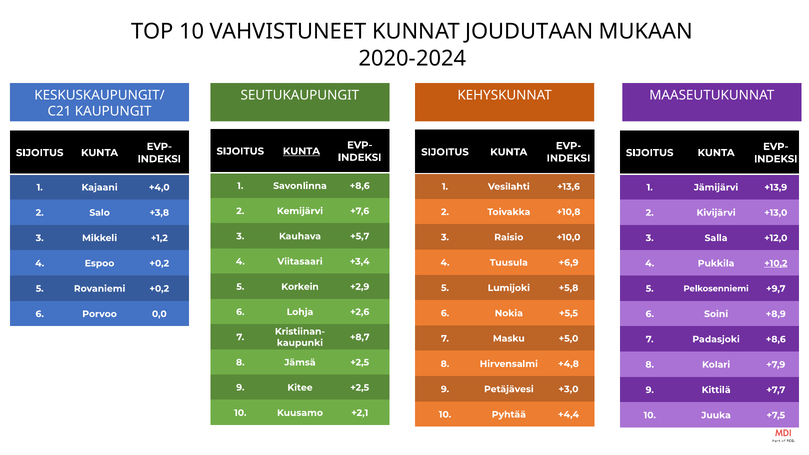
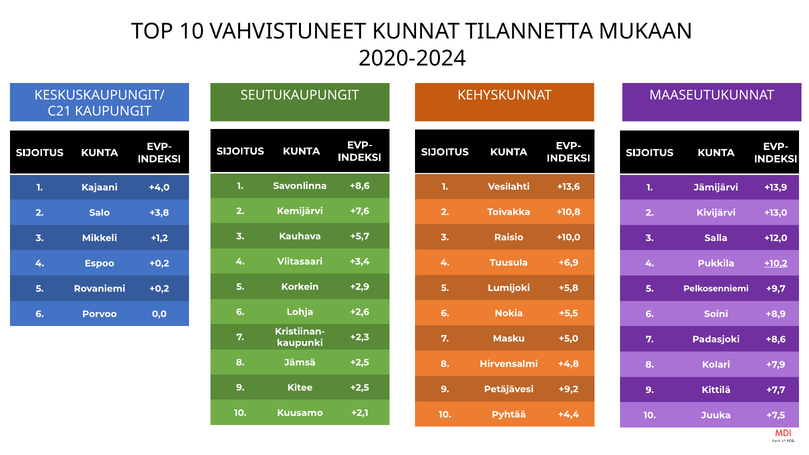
JOUDUTAAN: JOUDUTAAN -> TILANNETTA
KUNTA at (301, 151) underline: present -> none
+8,7: +8,7 -> +2,3
+3,0: +3,0 -> +9,2
